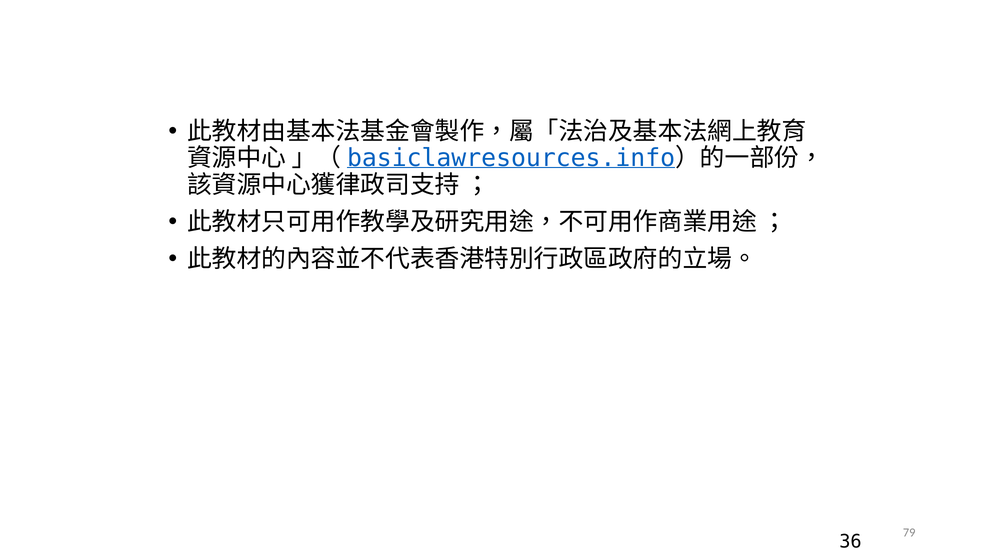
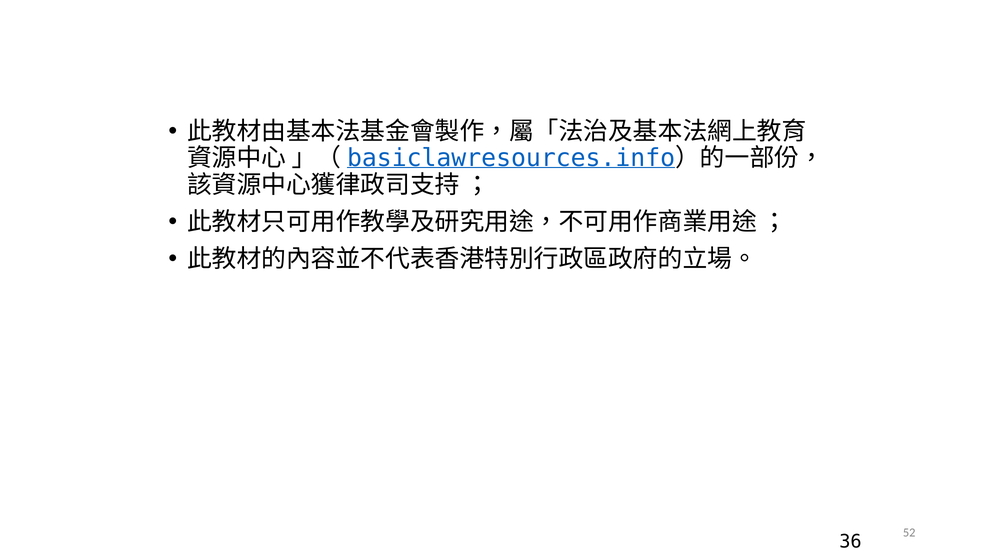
79: 79 -> 52
